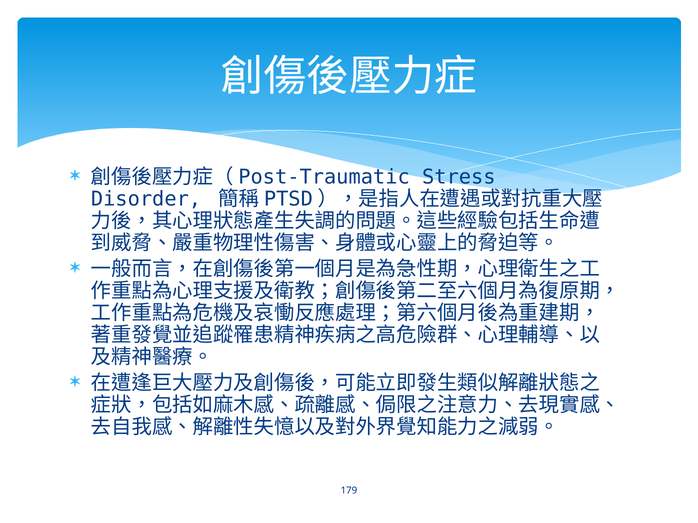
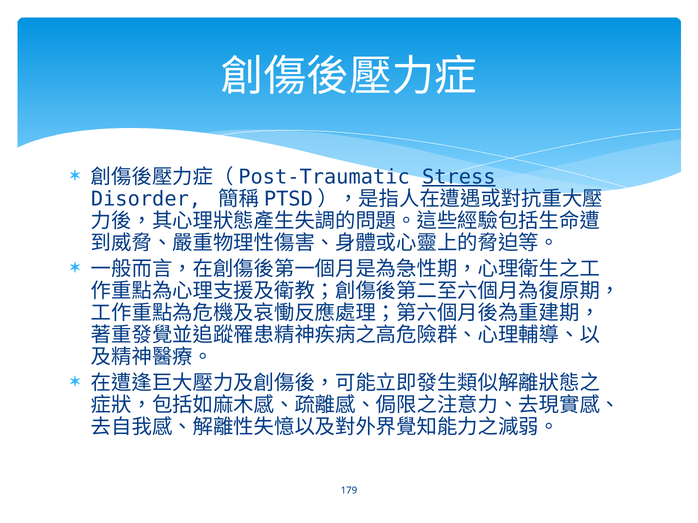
Stress underline: none -> present
